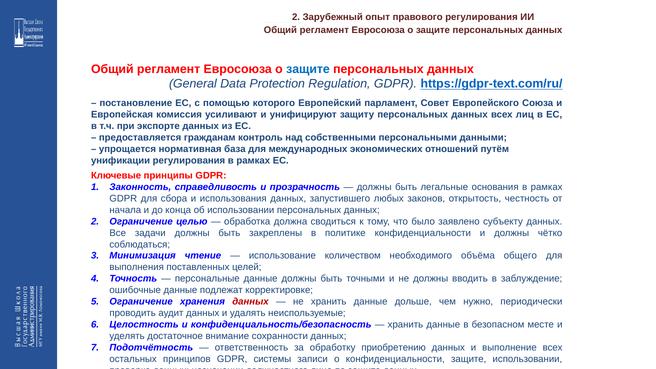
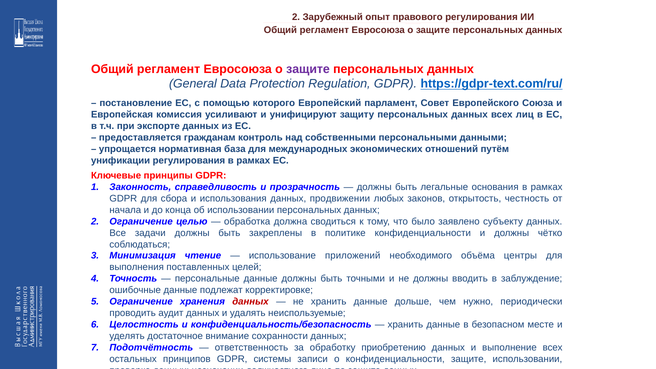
защите at (308, 69) colour: blue -> purple
запустившего: запустившего -> продвижении
количеством: количеством -> приложений
общего: общего -> центры
